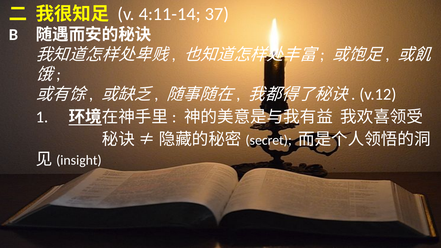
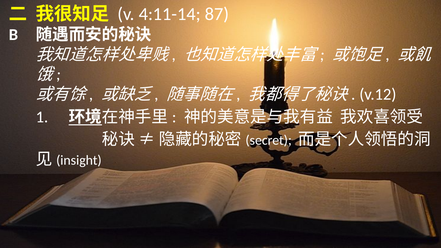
37: 37 -> 87
